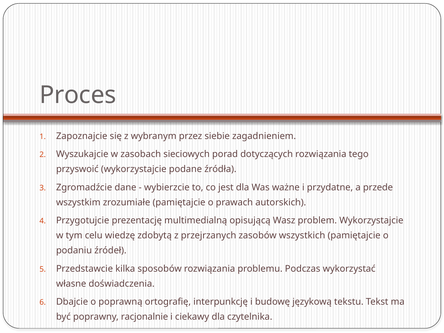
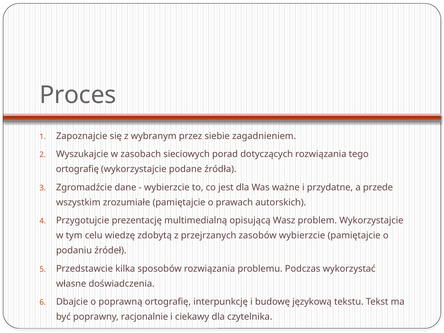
przyswoić at (77, 169): przyswoić -> ortografię
zasobów wszystkich: wszystkich -> wybierzcie
